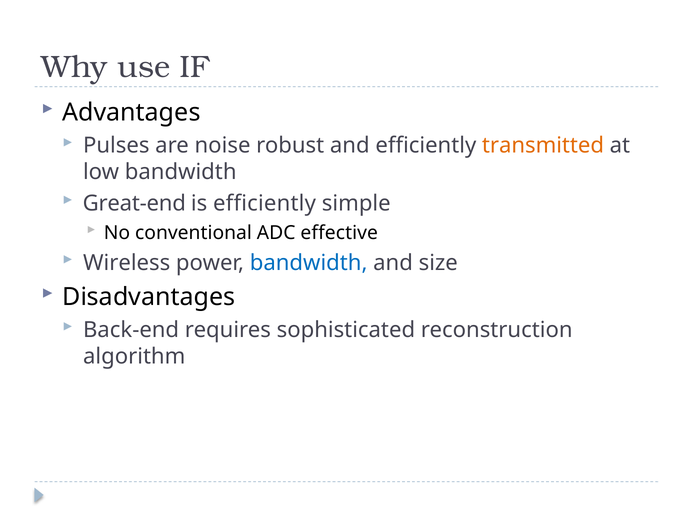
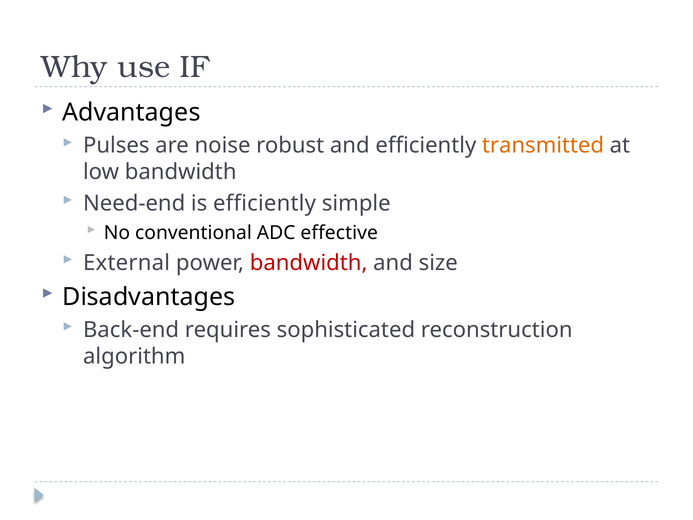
Great-end: Great-end -> Need-end
Wireless: Wireless -> External
bandwidth at (309, 263) colour: blue -> red
